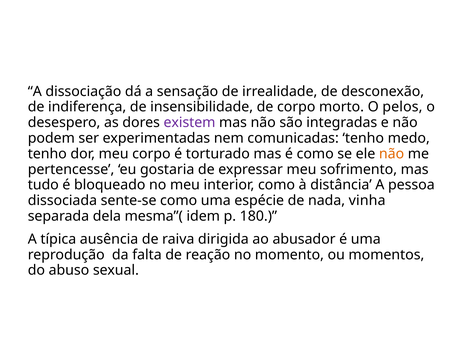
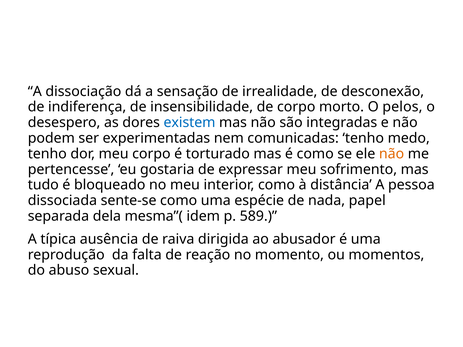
existem colour: purple -> blue
vinha: vinha -> papel
180: 180 -> 589
